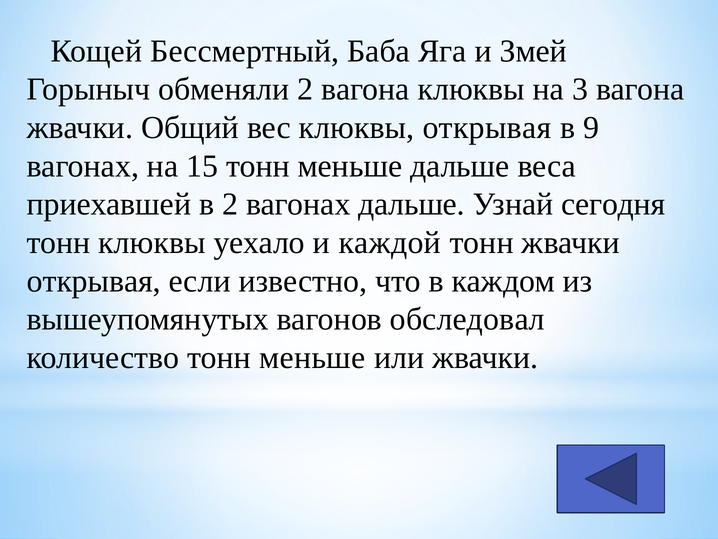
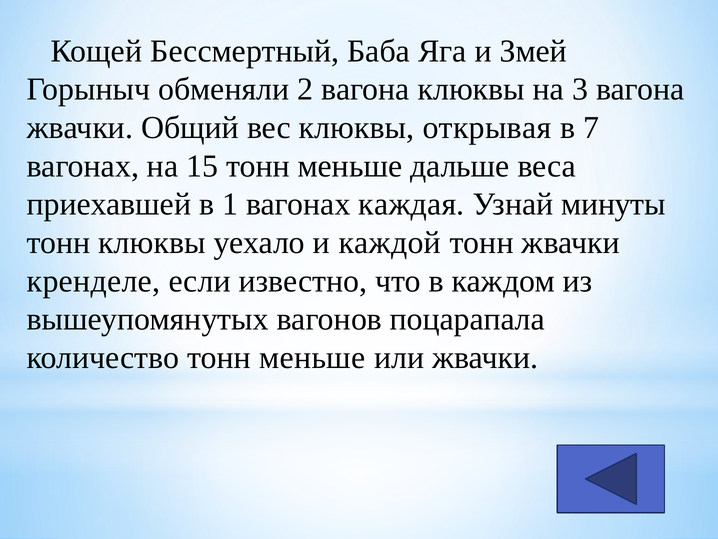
9: 9 -> 7
в 2: 2 -> 1
вагонах дальше: дальше -> каждая
сегодня: сегодня -> минуты
открывая at (94, 281): открывая -> кренделе
обследовал: обследовал -> поцарапала
